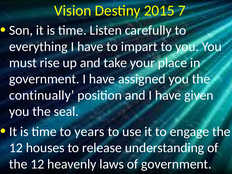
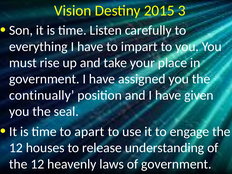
7: 7 -> 3
years: years -> apart
